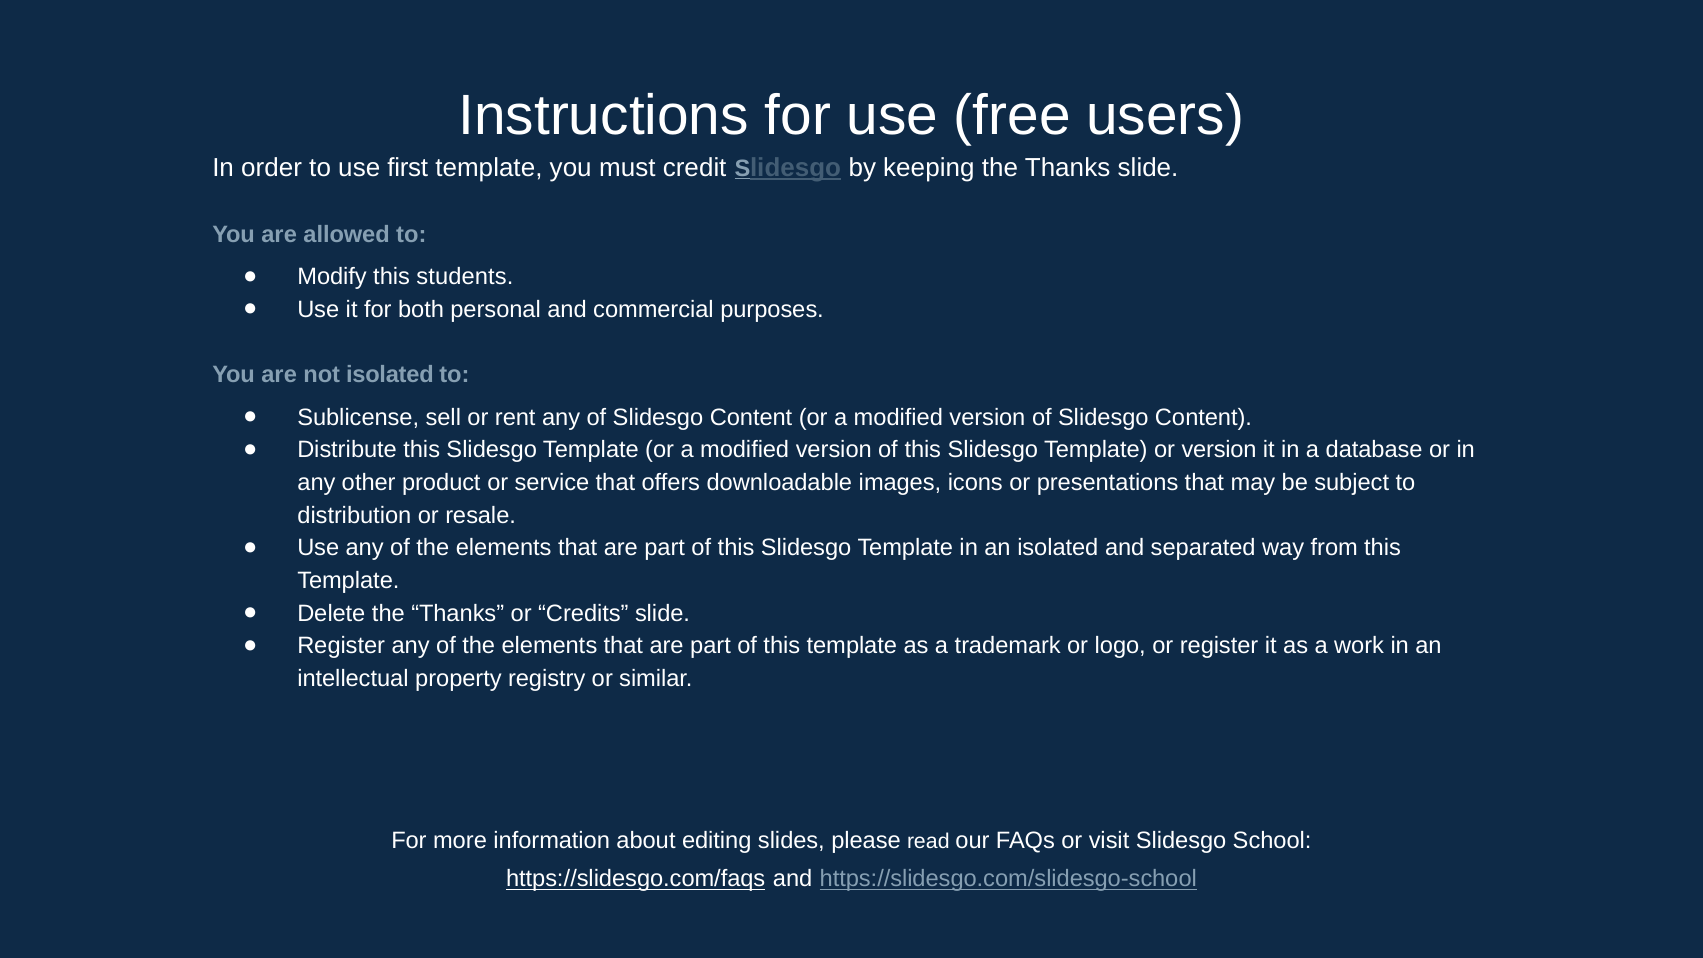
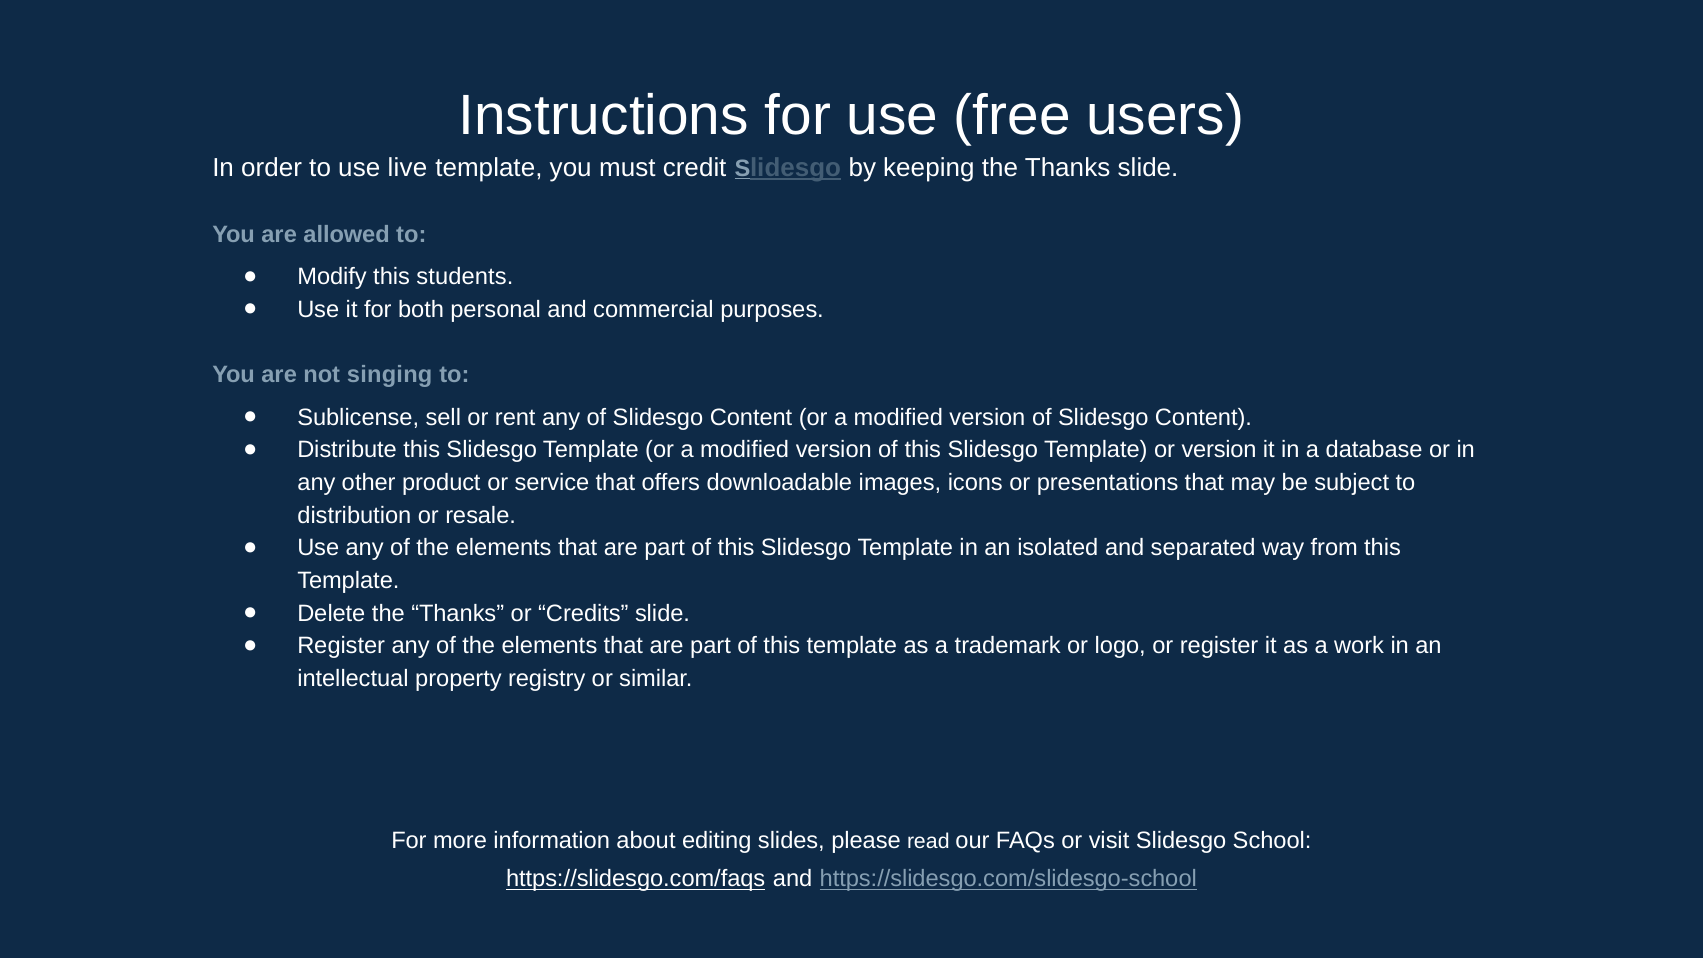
first: first -> live
not isolated: isolated -> singing
